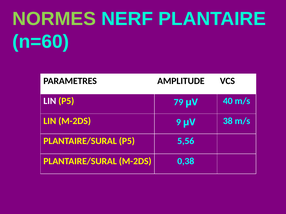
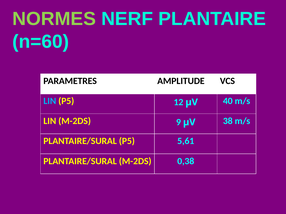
LIN at (50, 101) colour: white -> light blue
79: 79 -> 12
5,56: 5,56 -> 5,61
